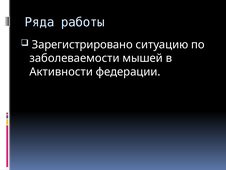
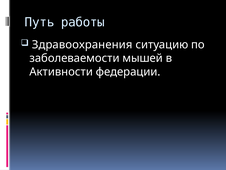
Ряда: Ряда -> Путь
Зарегистрировано: Зарегистрировано -> Здравоохранения
